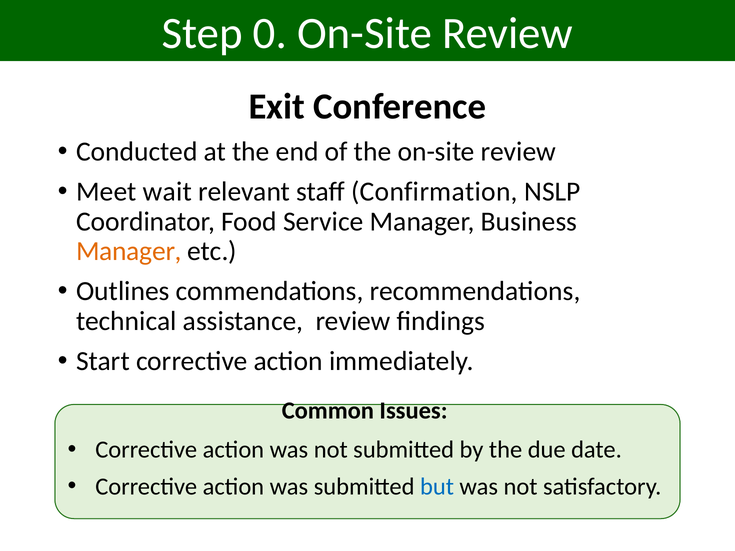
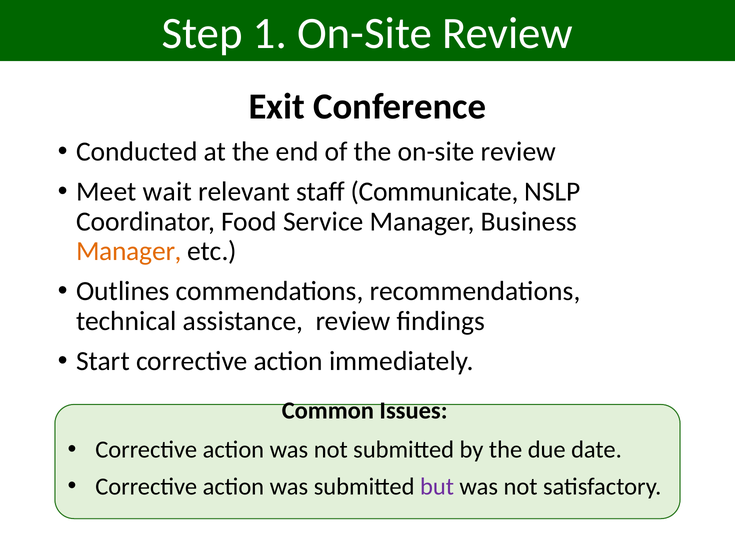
0: 0 -> 1
Confirmation: Confirmation -> Communicate
but colour: blue -> purple
